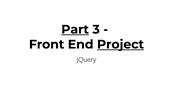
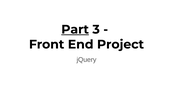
Project underline: present -> none
